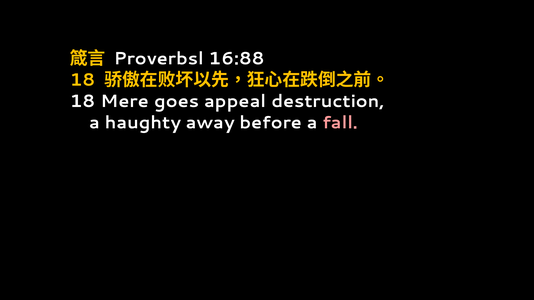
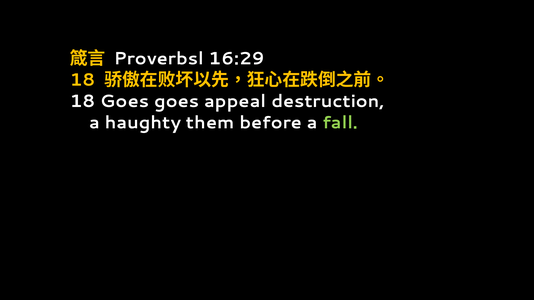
16:88: 16:88 -> 16:29
18 Mere: Mere -> Goes
away: away -> them
fall colour: pink -> light green
